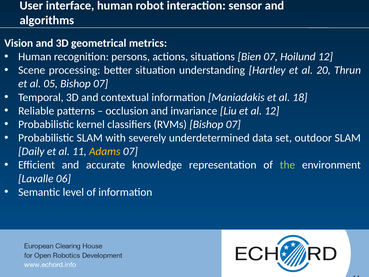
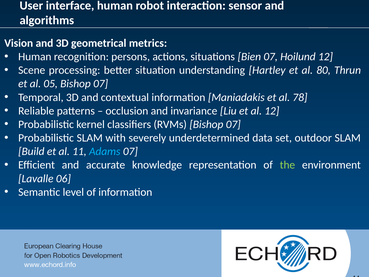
20: 20 -> 80
18: 18 -> 78
Daily: Daily -> Build
Adams colour: yellow -> light blue
